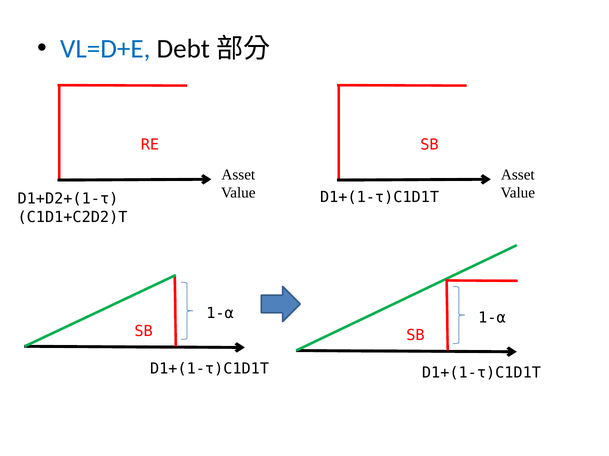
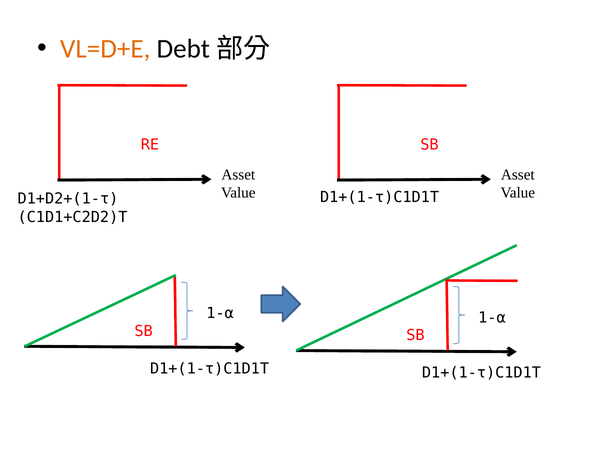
VL=D+E colour: blue -> orange
